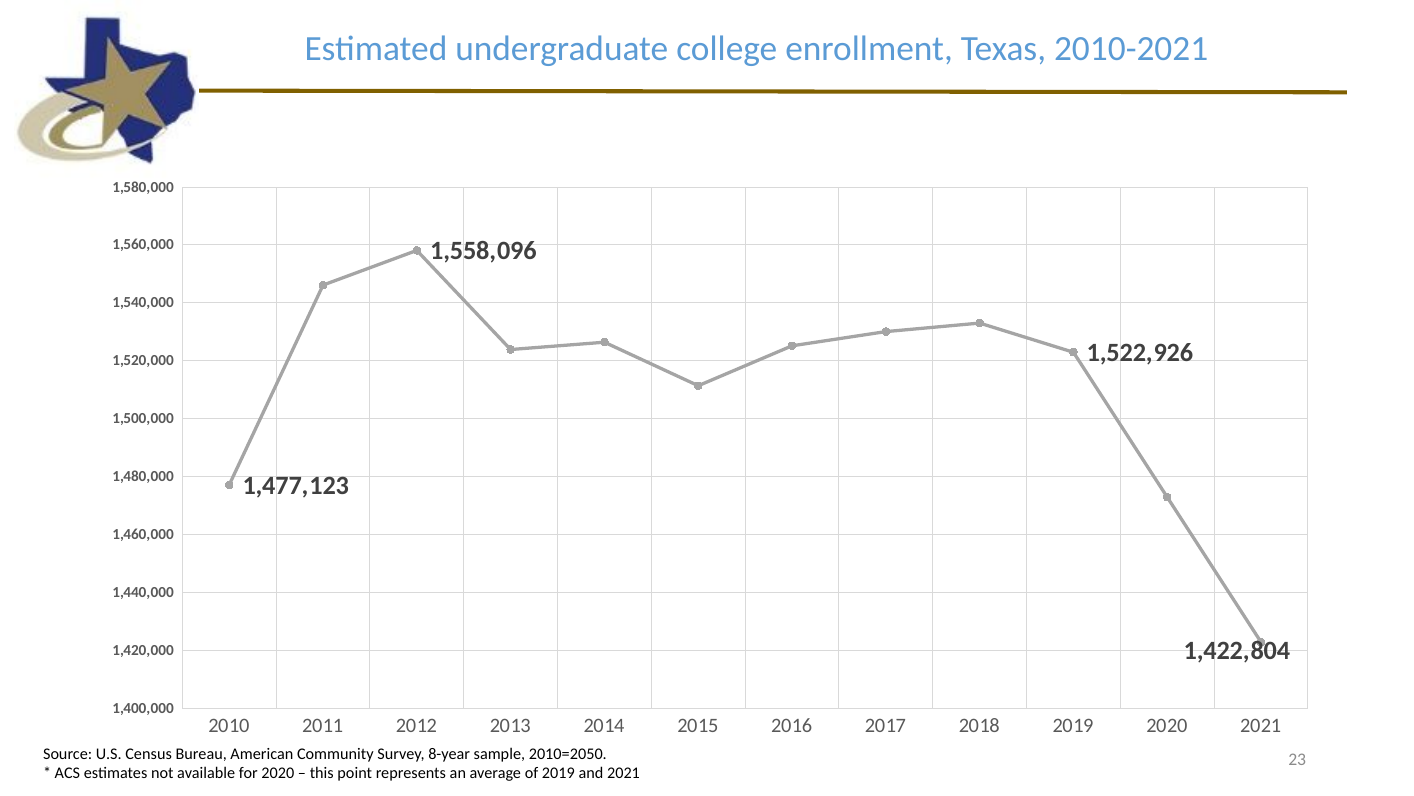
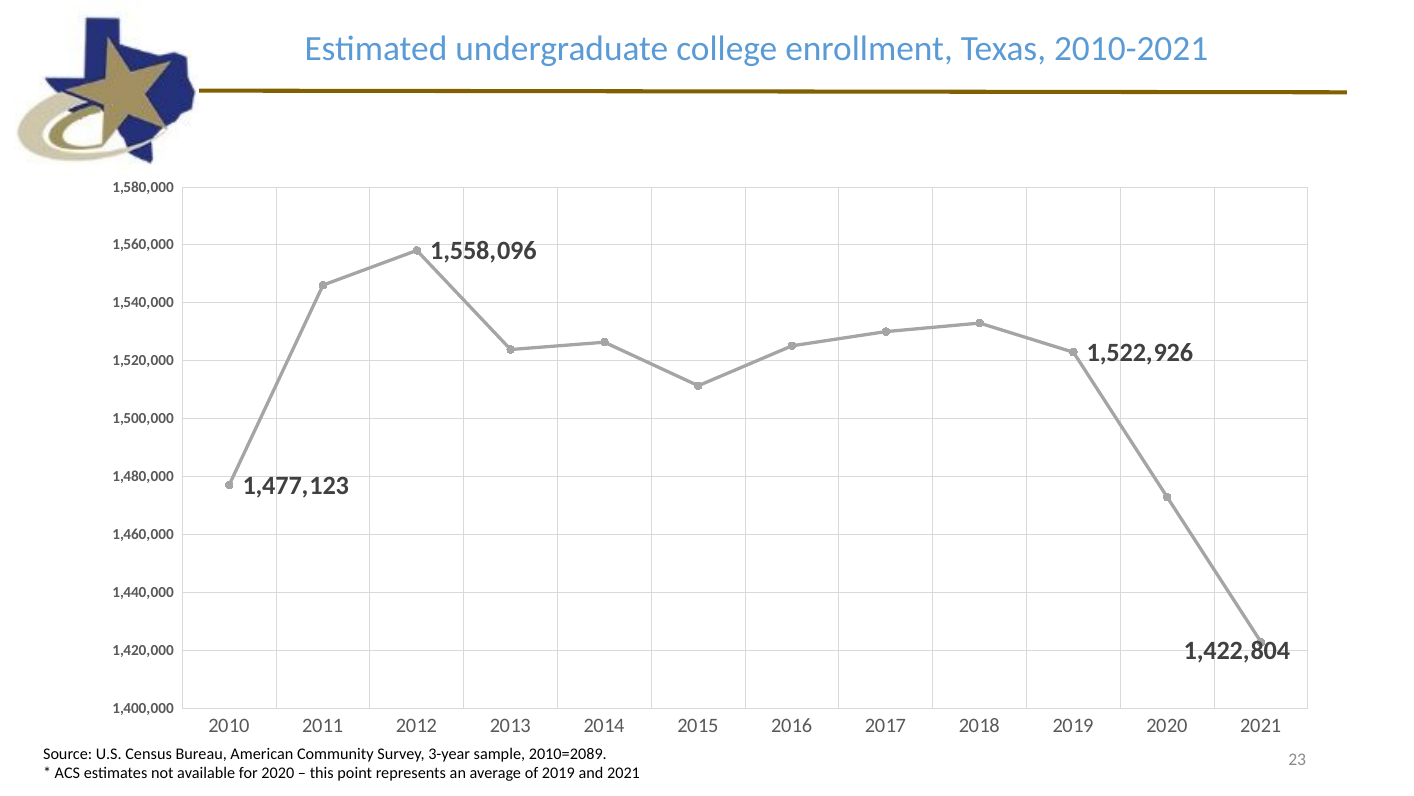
8-year: 8-year -> 3-year
2010=2050: 2010=2050 -> 2010=2089
